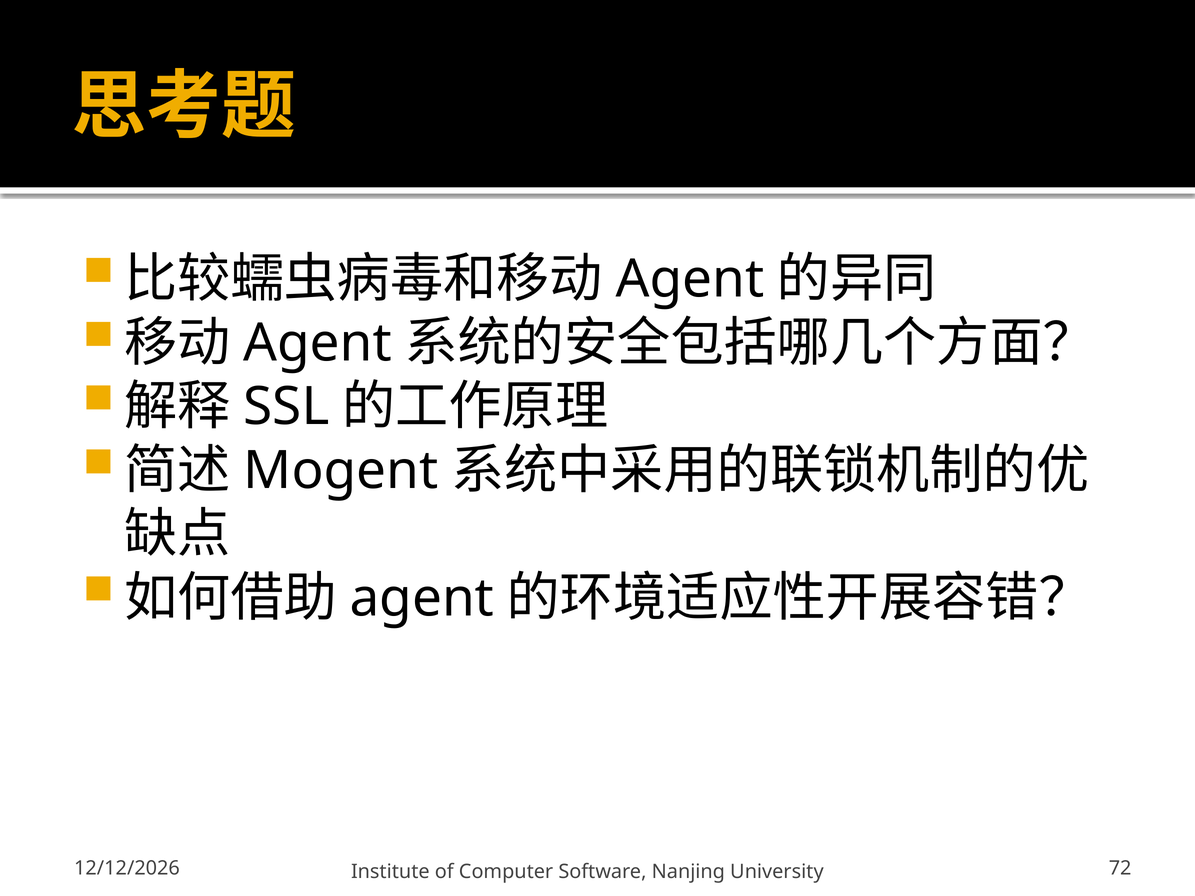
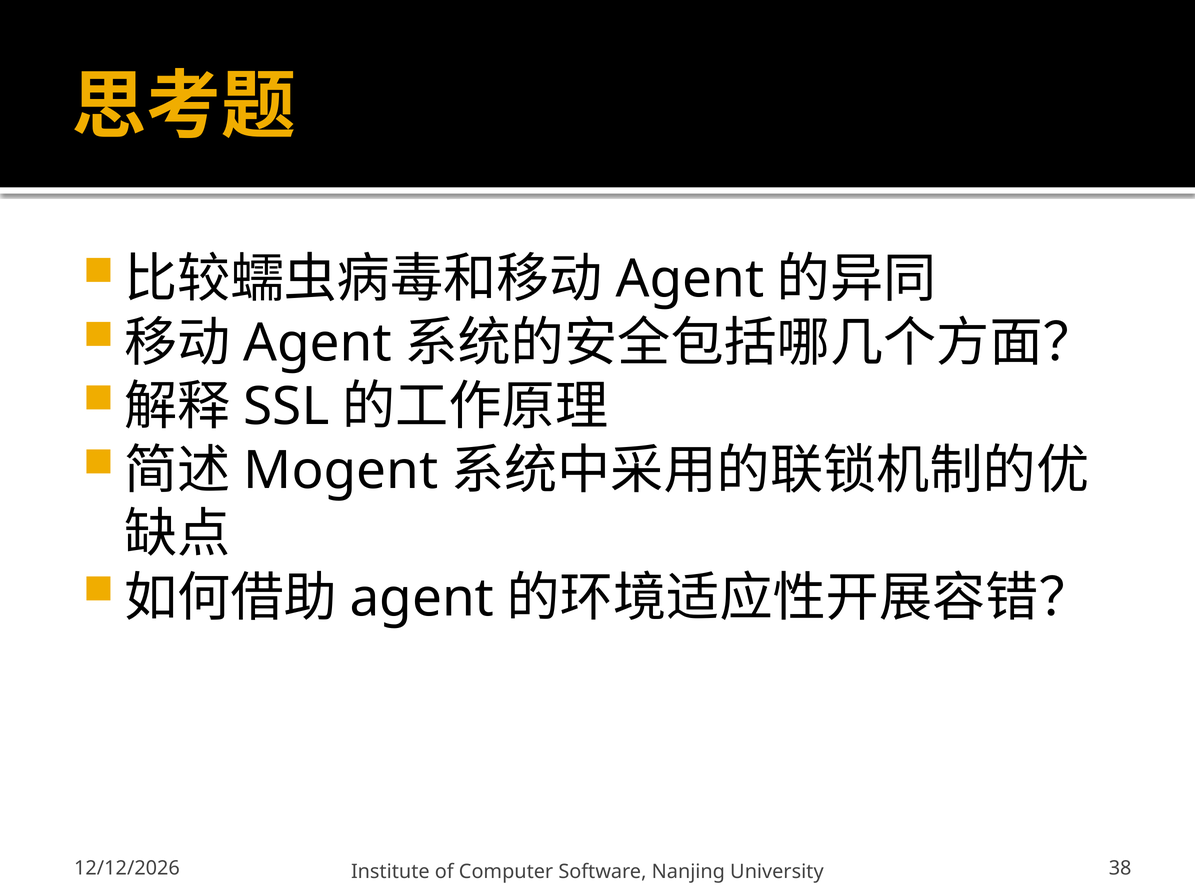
72: 72 -> 38
